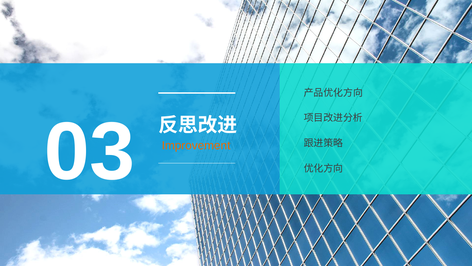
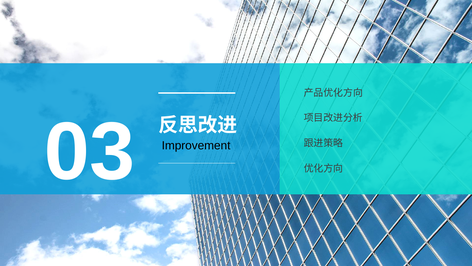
Improvement colour: orange -> black
